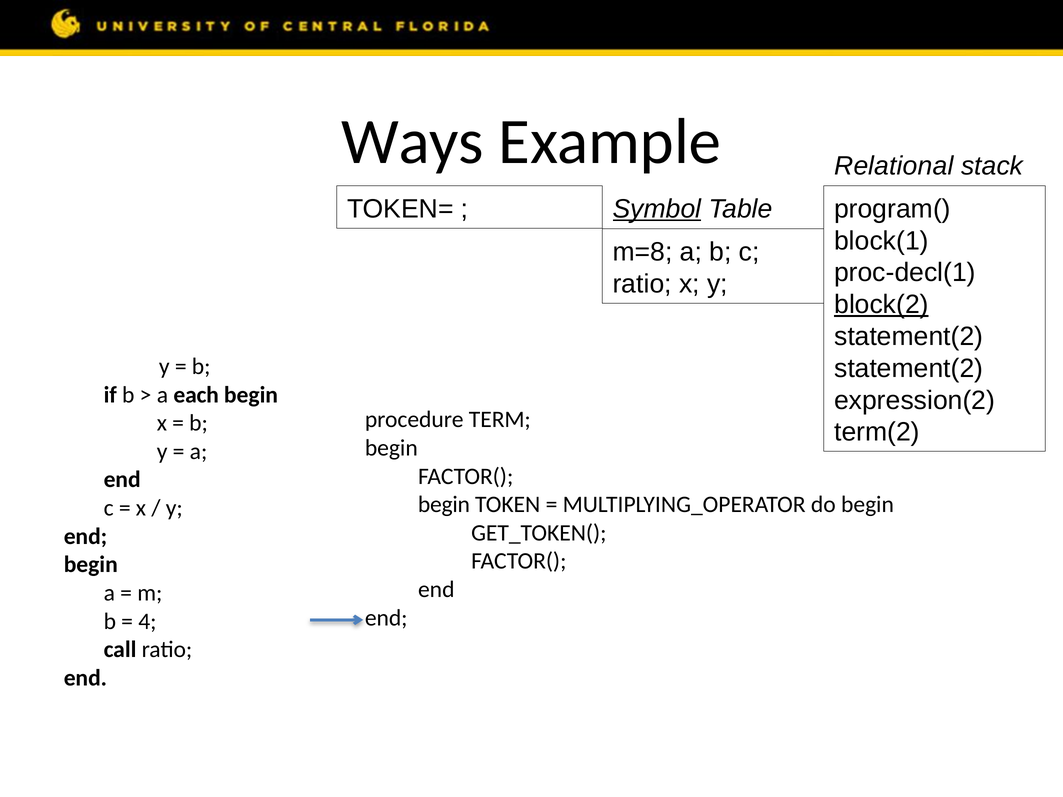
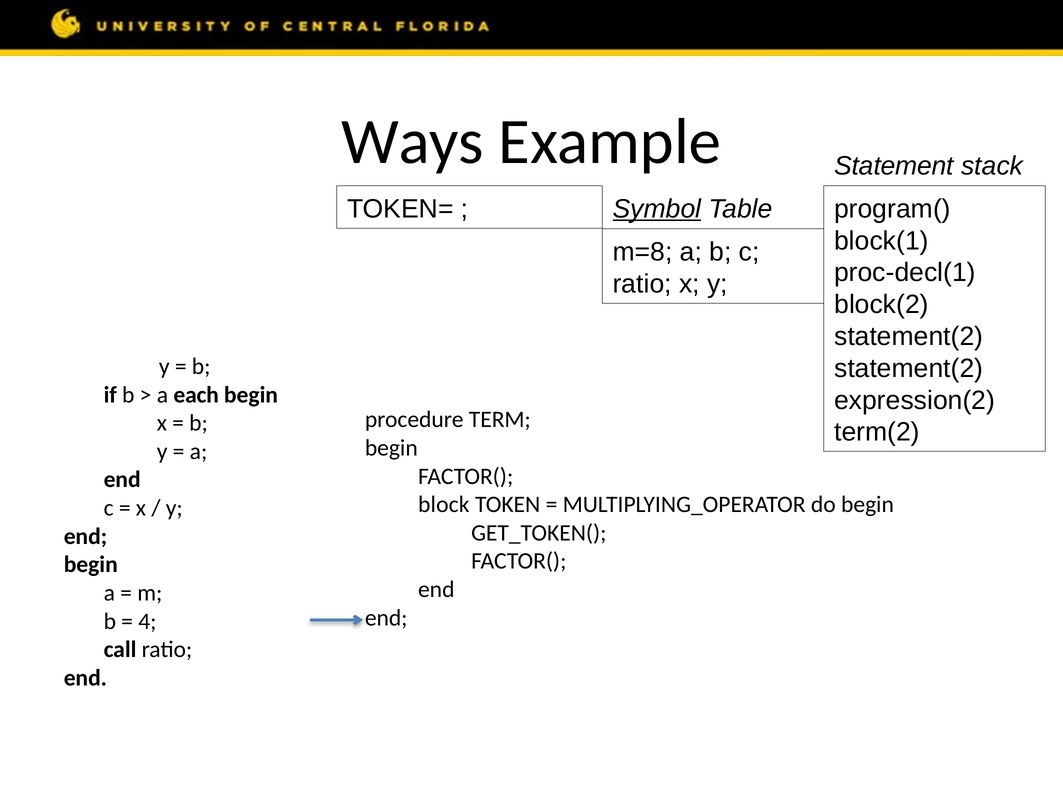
Relational: Relational -> Statement
block(2 underline: present -> none
begin at (444, 505): begin -> block
